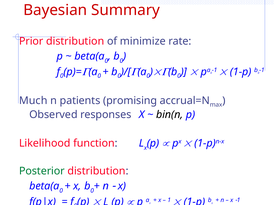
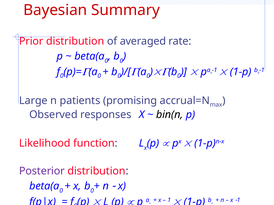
minimize: minimize -> averaged
Much: Much -> Large
Posterior colour: green -> purple
